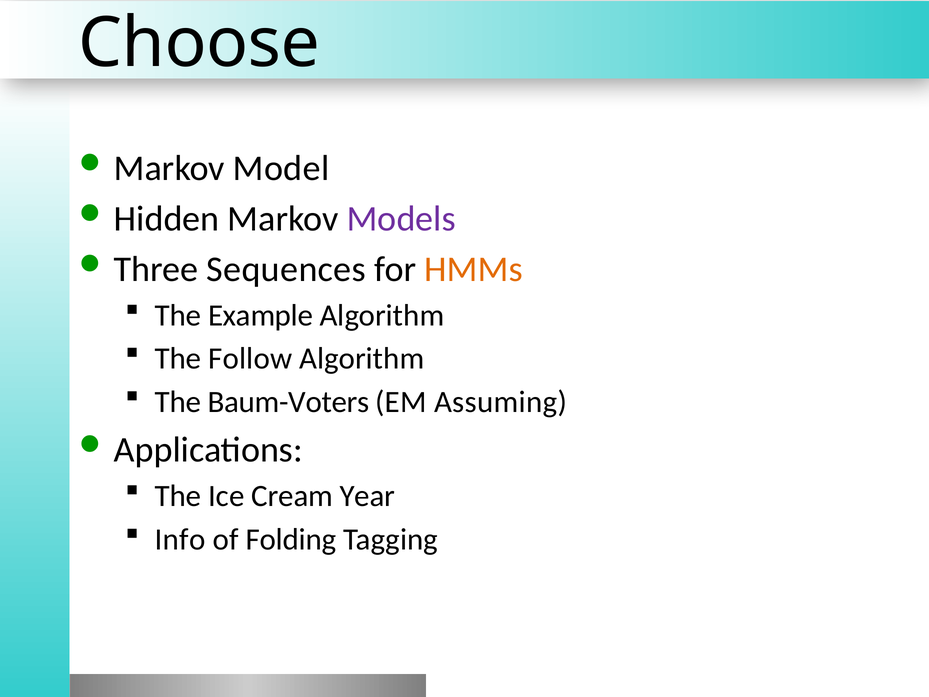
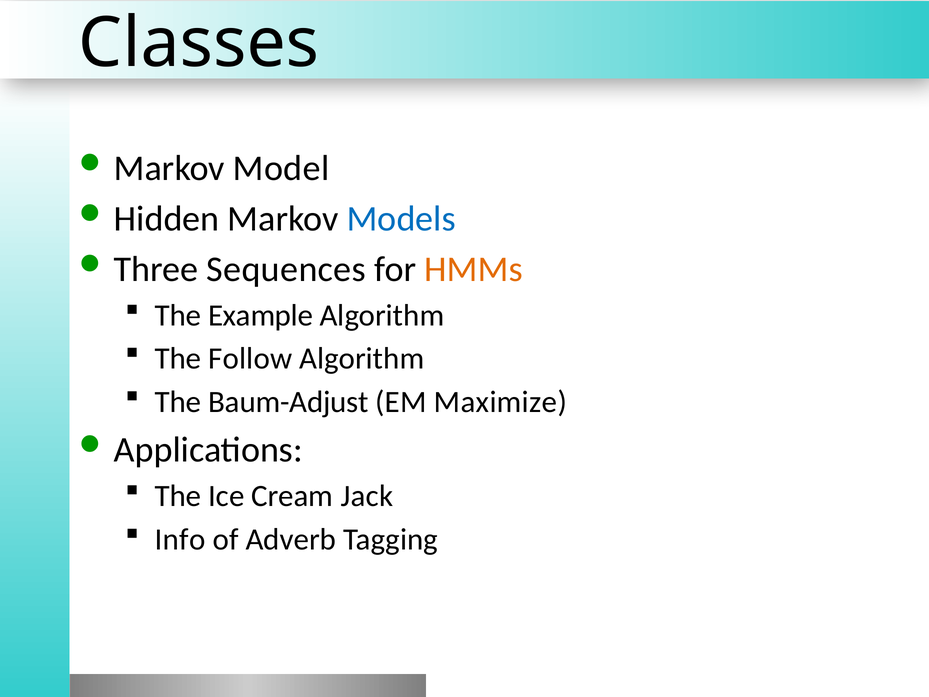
Choose: Choose -> Classes
Models colour: purple -> blue
Baum-Voters: Baum-Voters -> Baum-Adjust
Assuming: Assuming -> Maximize
Year: Year -> Jack
Folding: Folding -> Adverb
